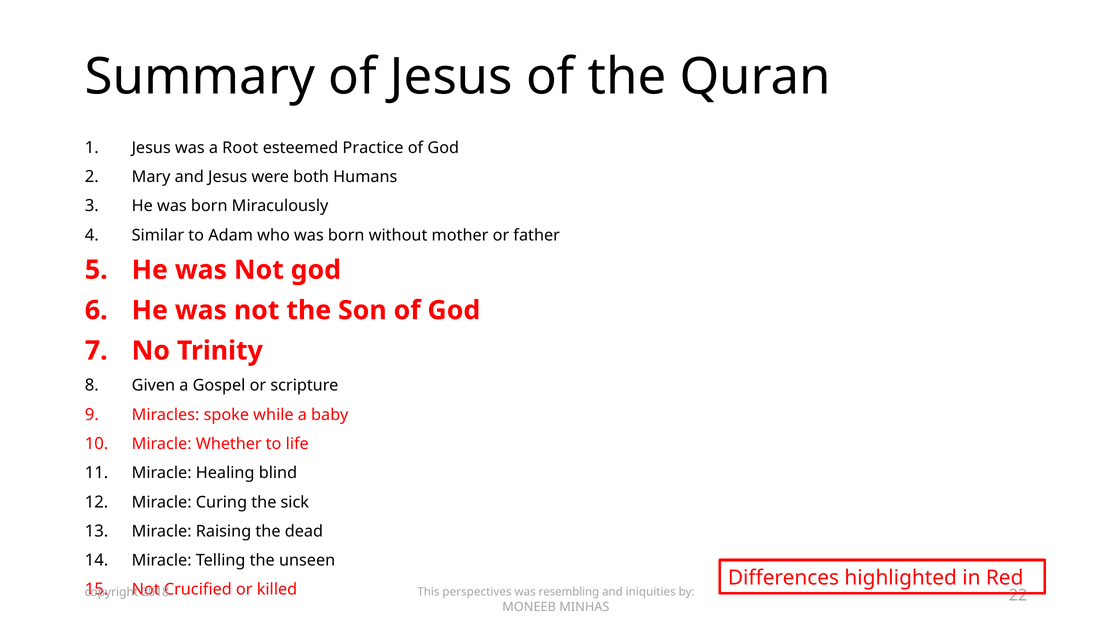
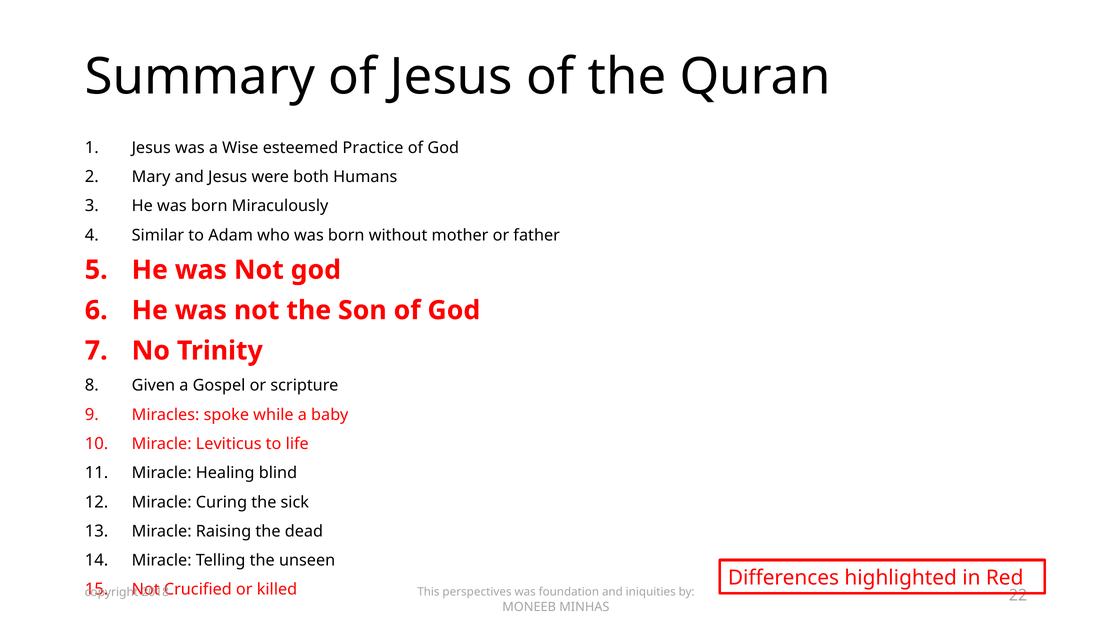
Root: Root -> Wise
Whether: Whether -> Leviticus
resembling: resembling -> foundation
